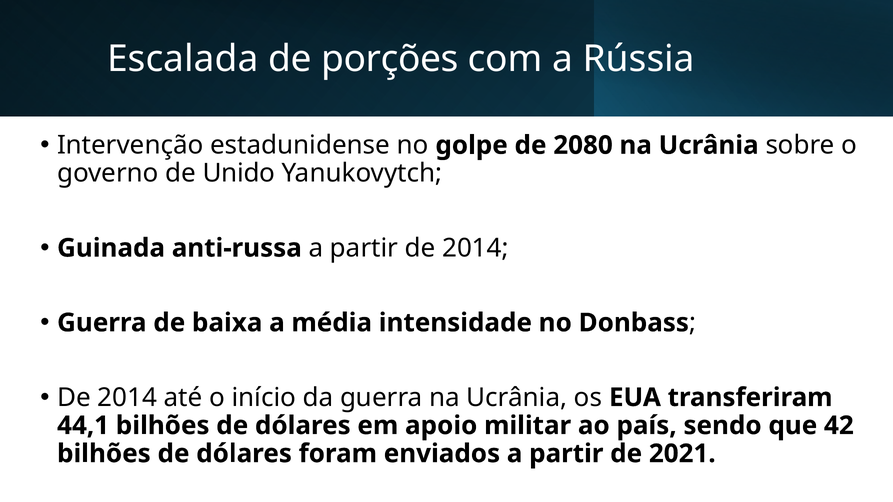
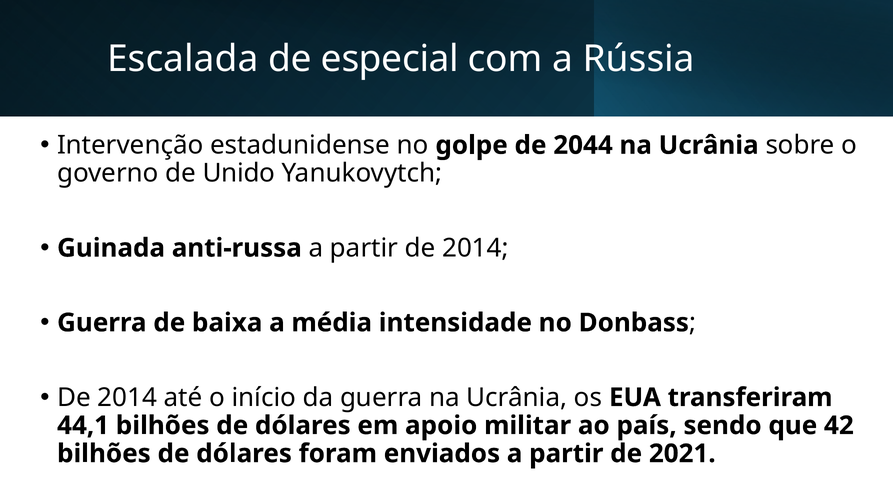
porções: porções -> especial
2080: 2080 -> 2044
